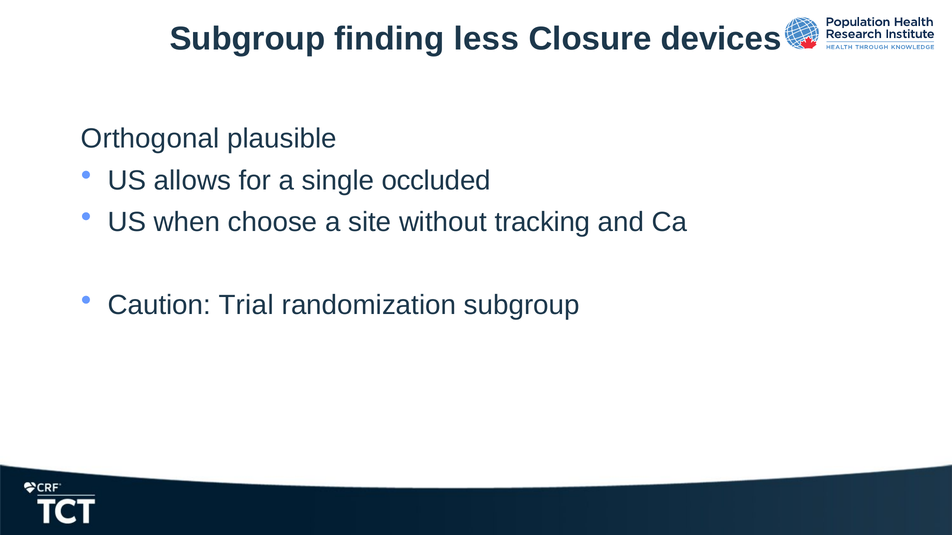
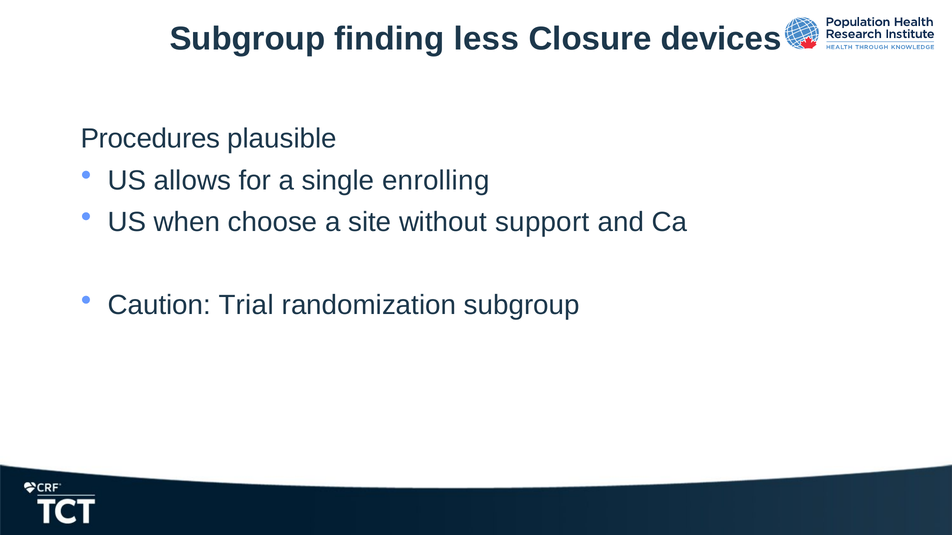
Orthogonal: Orthogonal -> Procedures
occluded: occluded -> enrolling
tracking: tracking -> support
